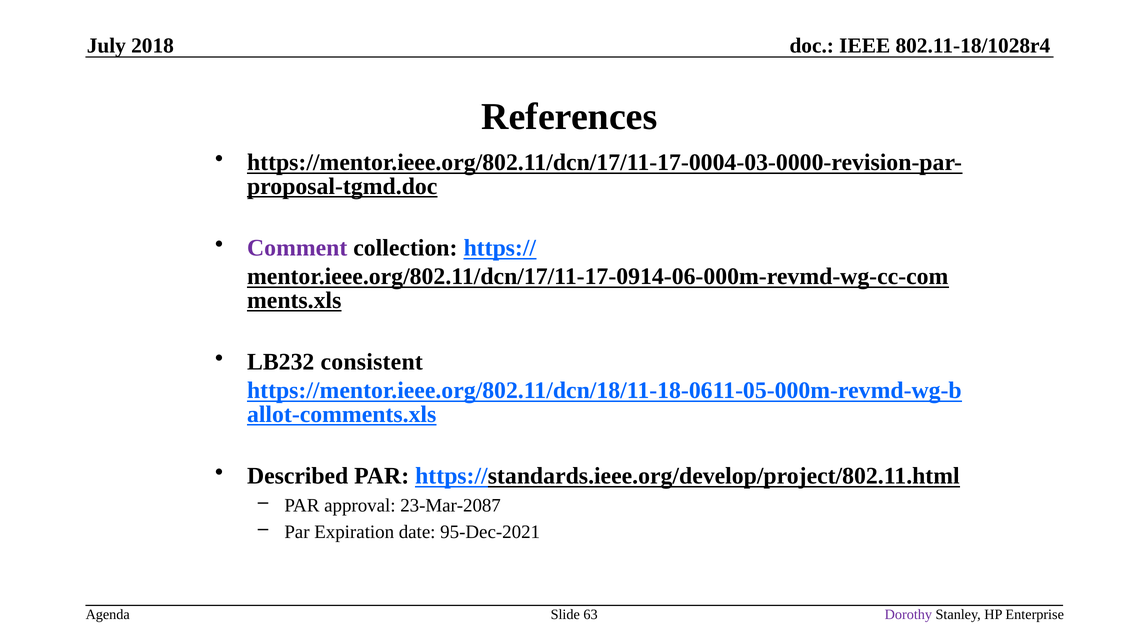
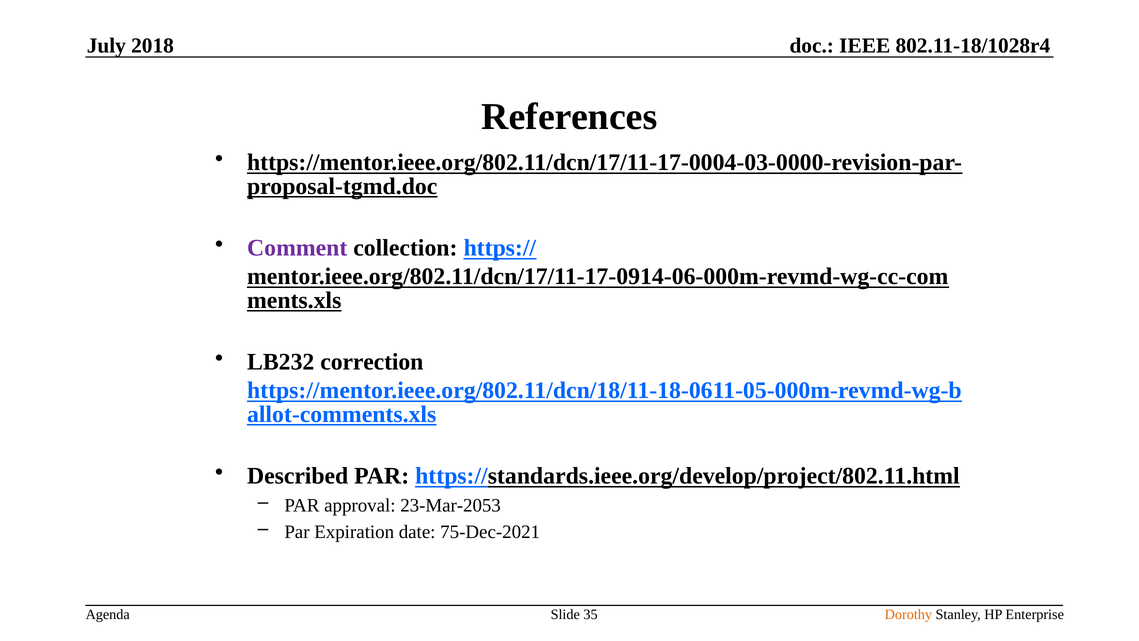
consistent: consistent -> correction
23-Mar-2087: 23-Mar-2087 -> 23-Mar-2053
95-Dec-2021: 95-Dec-2021 -> 75-Dec-2021
63: 63 -> 35
Dorothy colour: purple -> orange
